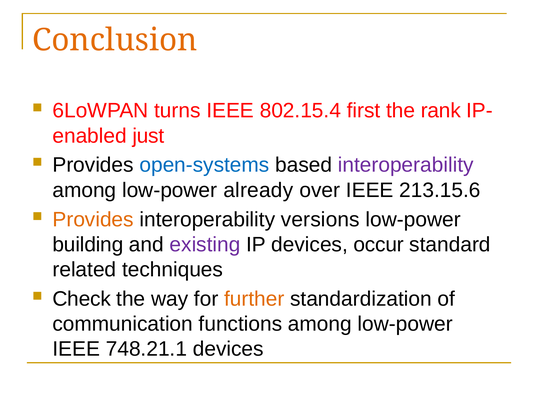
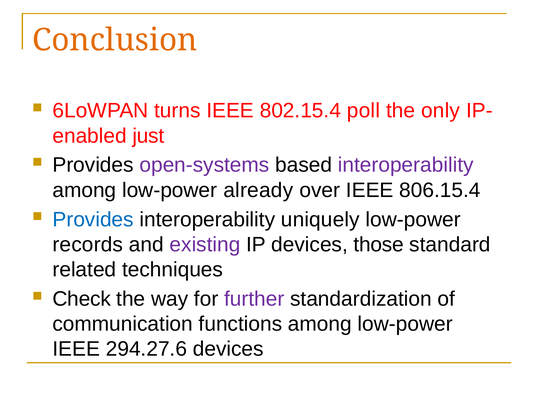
first: first -> poll
rank: rank -> only
open-systems colour: blue -> purple
213.15.6: 213.15.6 -> 806.15.4
Provides at (93, 220) colour: orange -> blue
versions: versions -> uniquely
building: building -> records
occur: occur -> those
further colour: orange -> purple
748.21.1: 748.21.1 -> 294.27.6
